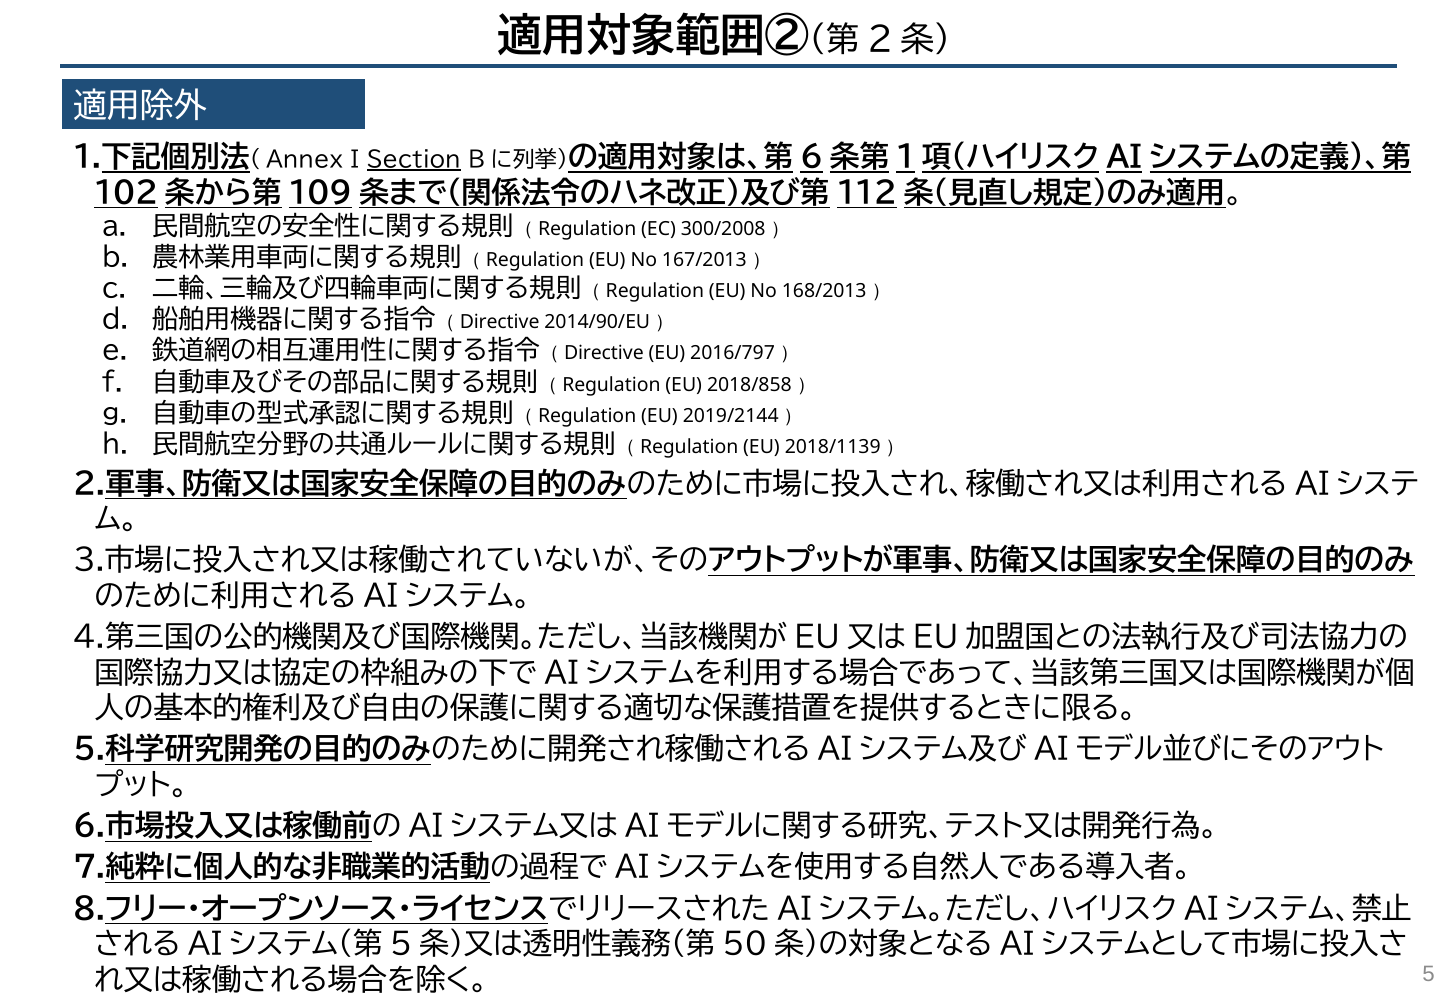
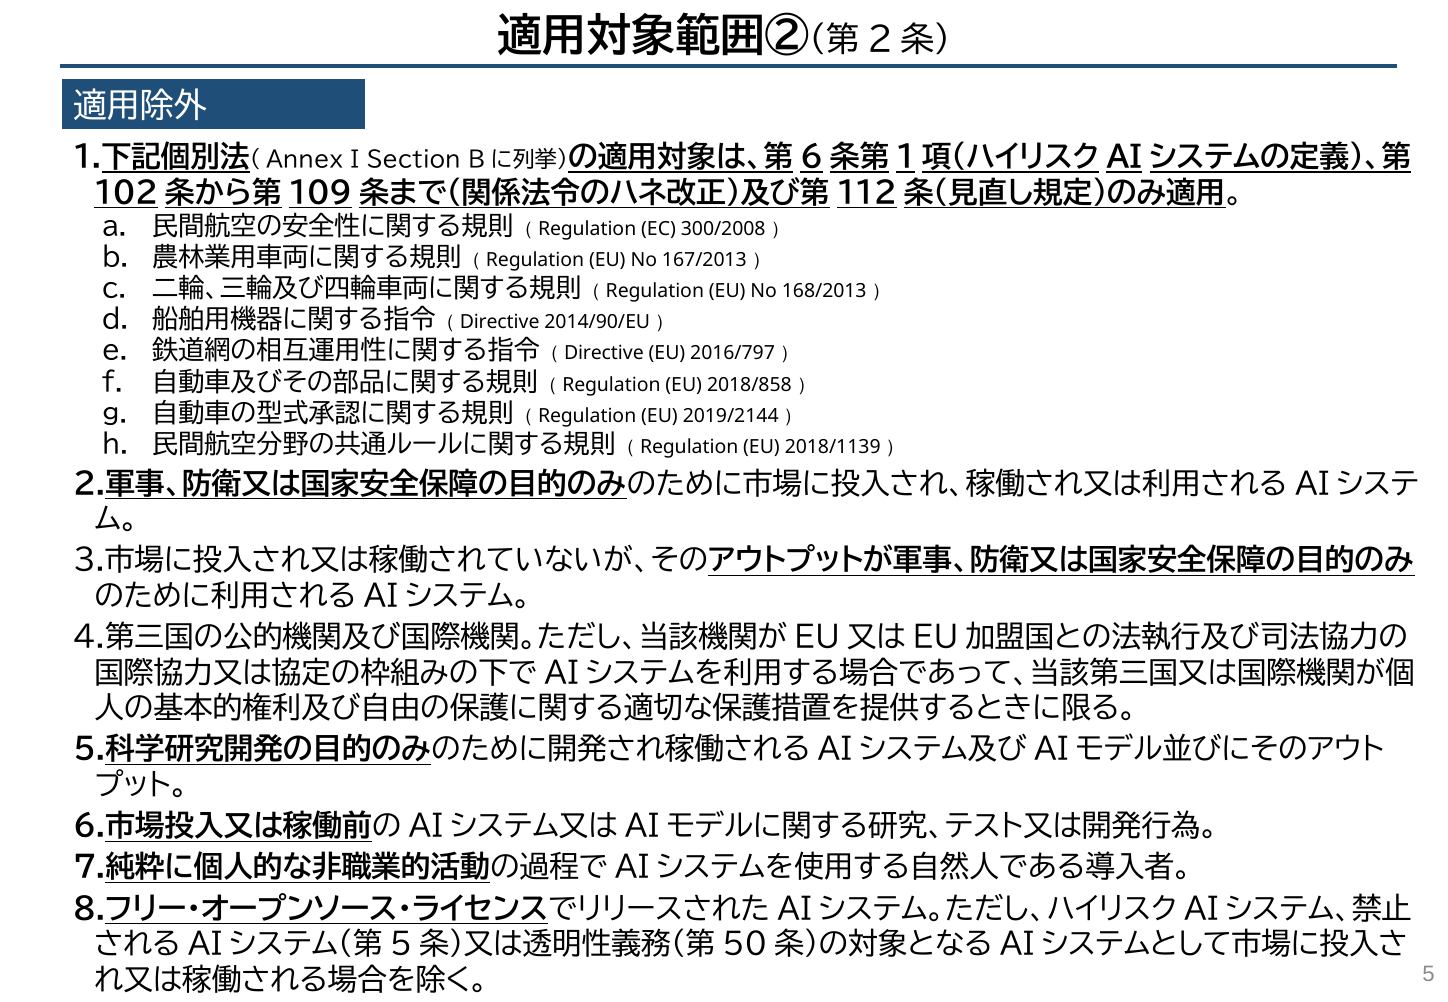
Section underline: present -> none
